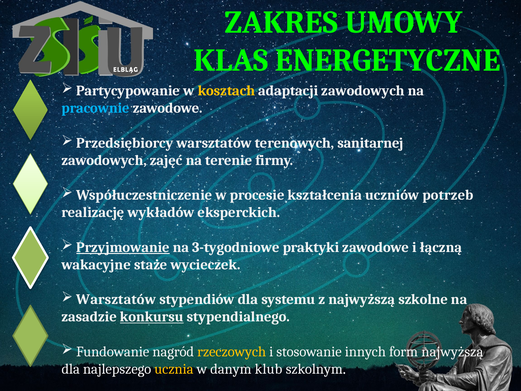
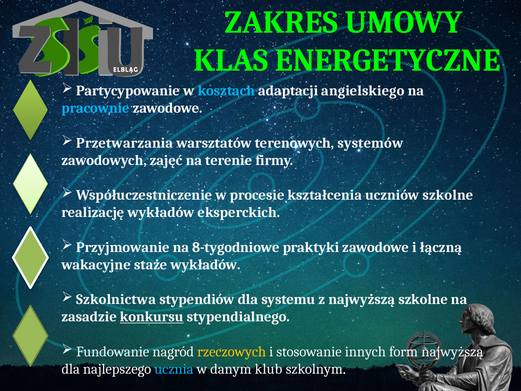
kosztach colour: yellow -> light blue
adaptacji zawodowych: zawodowych -> angielskiego
Przedsiębiorcy: Przedsiębiorcy -> Przetwarzania
sanitarnej: sanitarnej -> systemów
uczniów potrzeb: potrzeb -> szkolne
Przyjmowanie underline: present -> none
3-tygodniowe: 3-tygodniowe -> 8-tygodniowe
staże wycieczek: wycieczek -> wykładów
Warsztatów at (116, 299): Warsztatów -> Szkolnictwa
ucznia colour: yellow -> light blue
